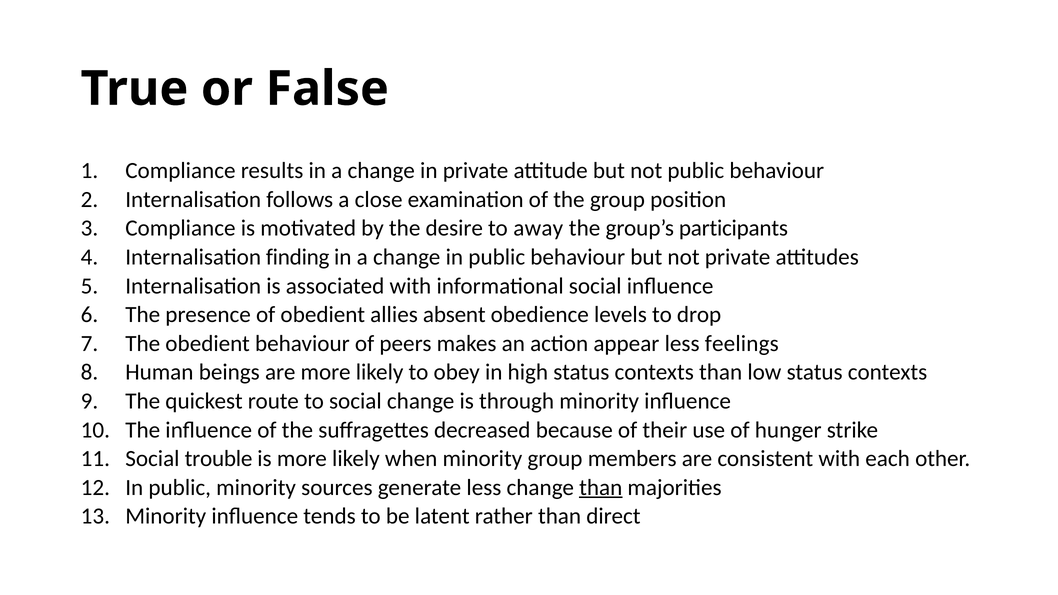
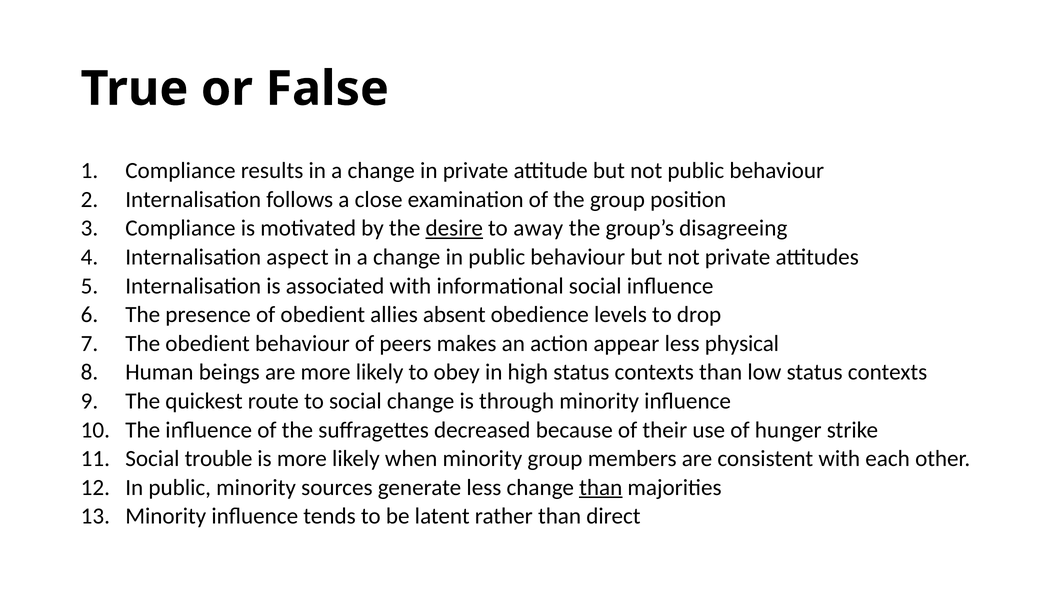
desire underline: none -> present
participants: participants -> disagreeing
finding: finding -> aspect
feelings: feelings -> physical
